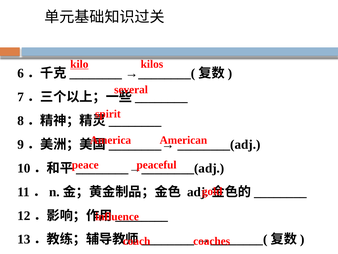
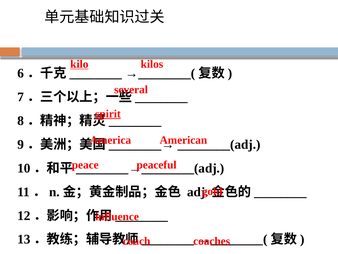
spirit underline: none -> present
